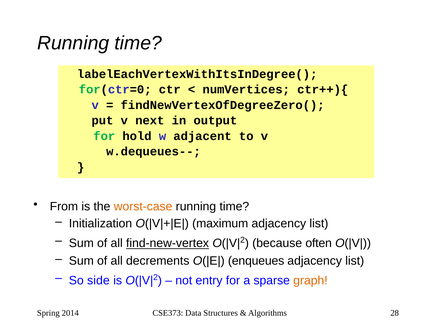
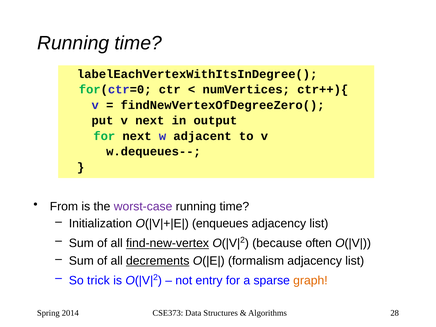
for hold: hold -> next
worst-case colour: orange -> purple
maximum: maximum -> enqueues
decrements underline: none -> present
enqueues: enqueues -> formalism
side: side -> trick
